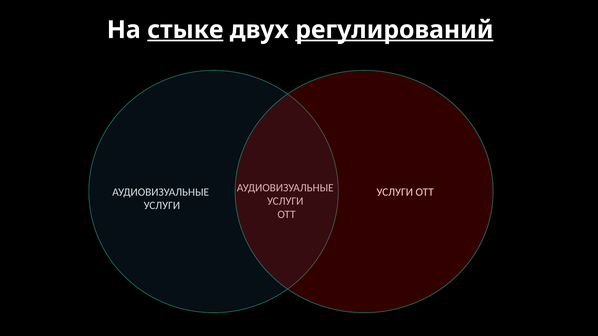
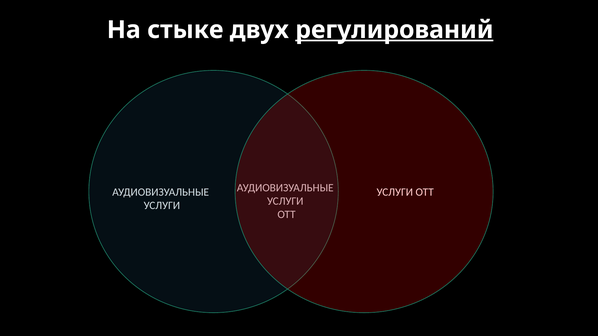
стыке underline: present -> none
